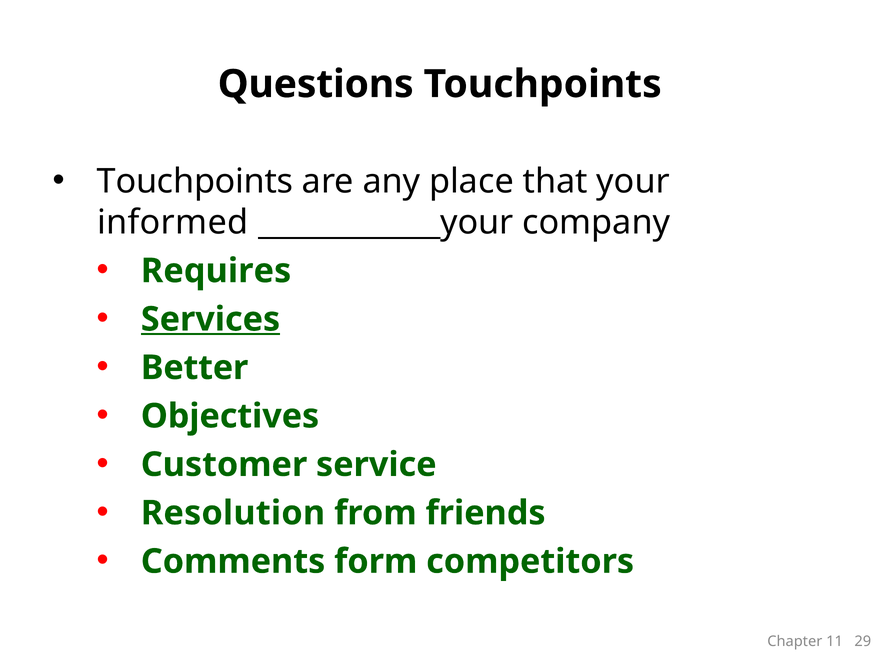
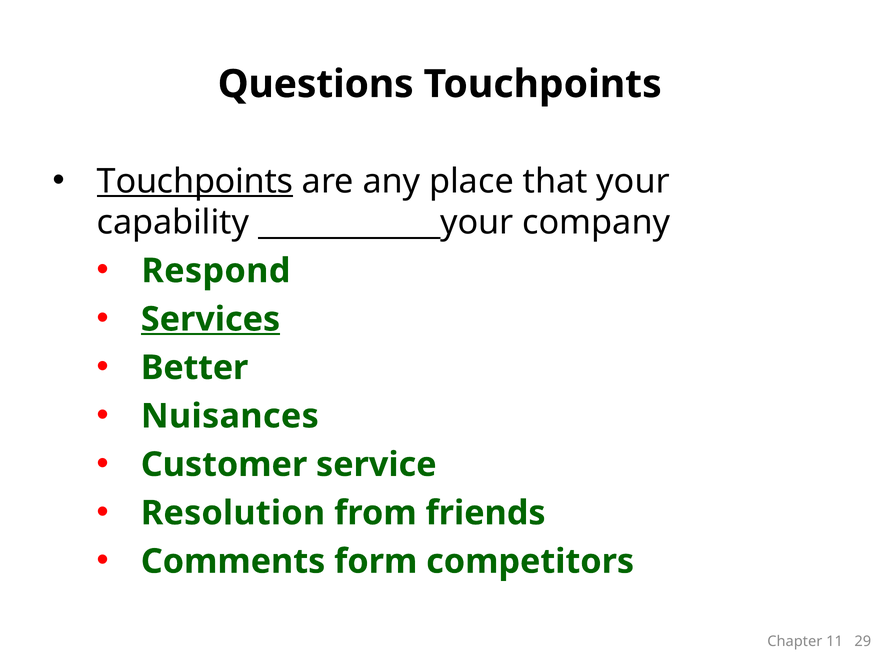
Touchpoints at (195, 181) underline: none -> present
informed: informed -> capability
Requires: Requires -> Respond
Objectives: Objectives -> Nuisances
